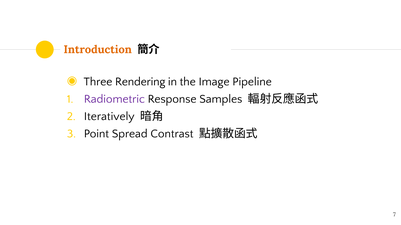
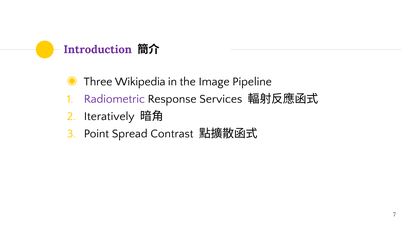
Introduction colour: orange -> purple
Rendering: Rendering -> Wikipedia
Samples: Samples -> Services
